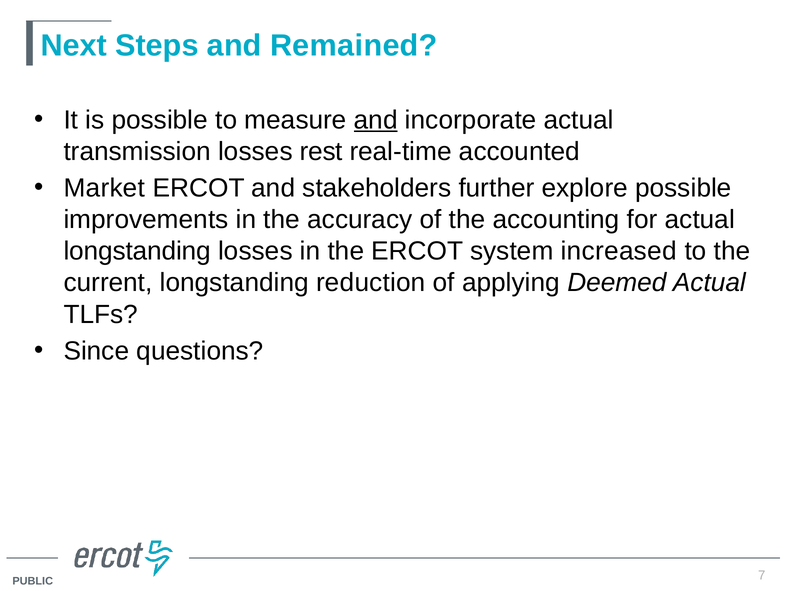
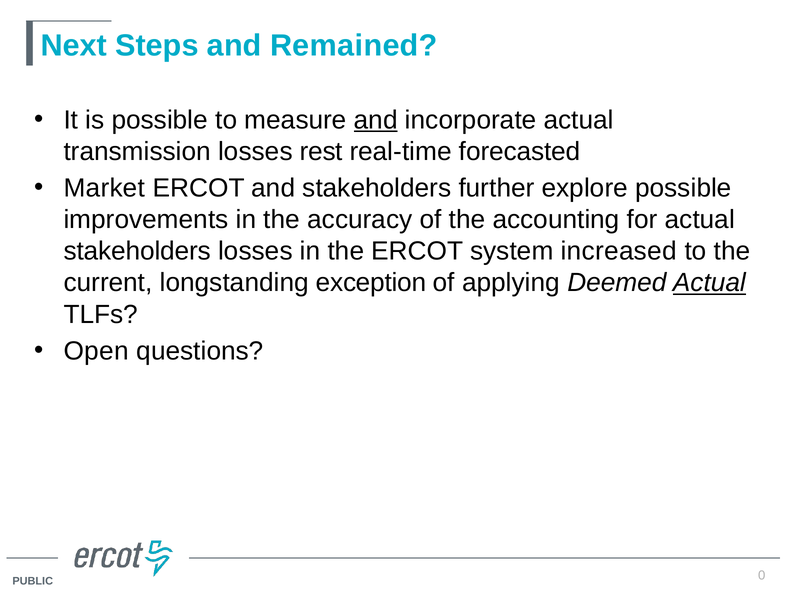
accounted: accounted -> forecasted
longstanding at (137, 251): longstanding -> stakeholders
reduction: reduction -> exception
Actual at (709, 283) underline: none -> present
Since: Since -> Open
7: 7 -> 0
